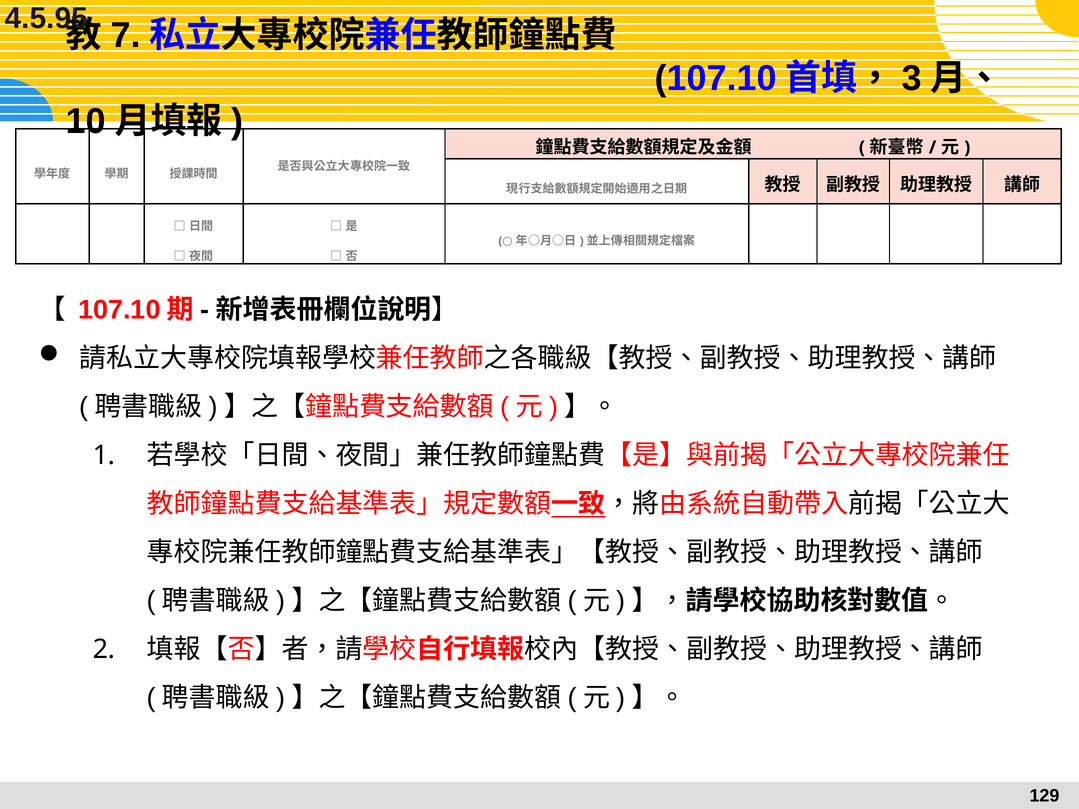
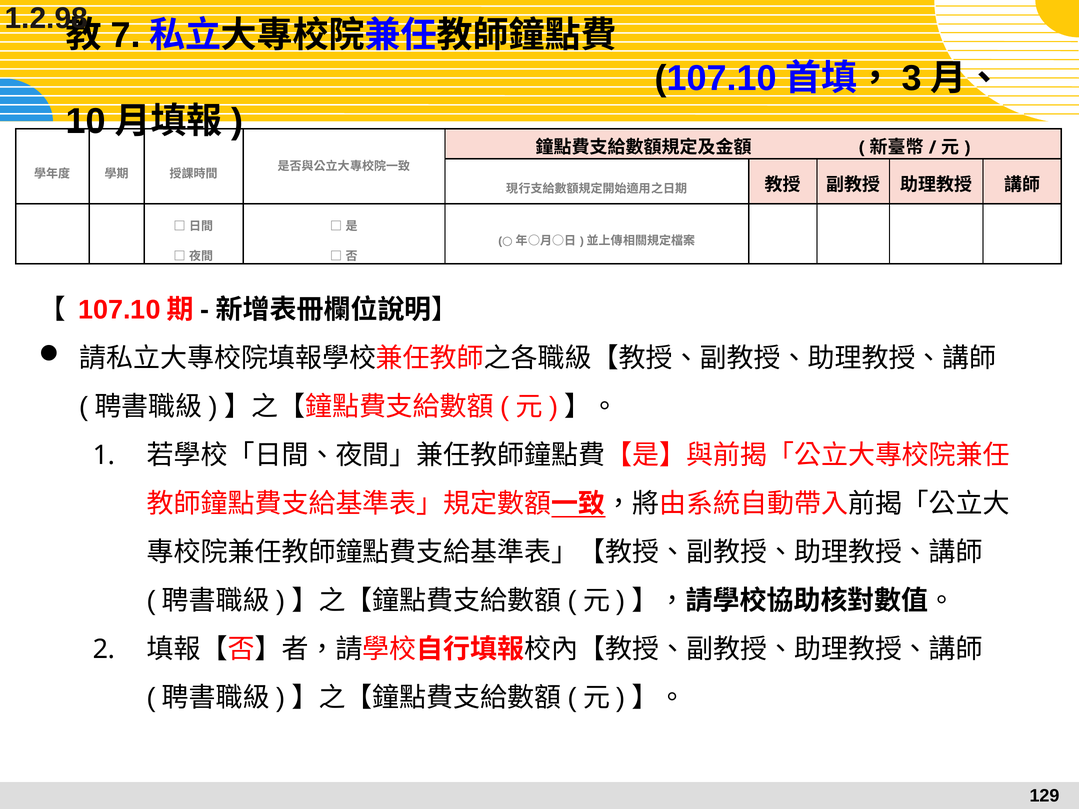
4.5.95: 4.5.95 -> 1.2.98
